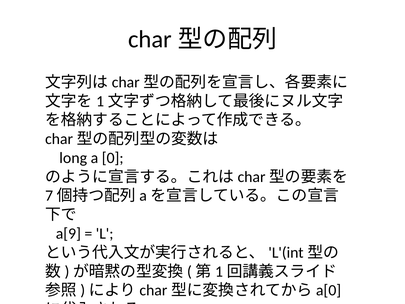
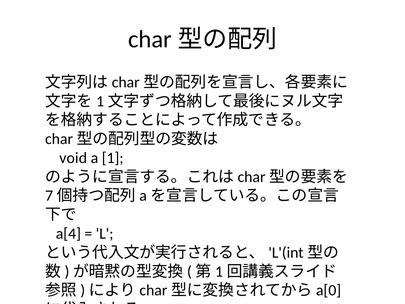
long: long -> void
0: 0 -> 1
a[9: a[9 -> a[4
